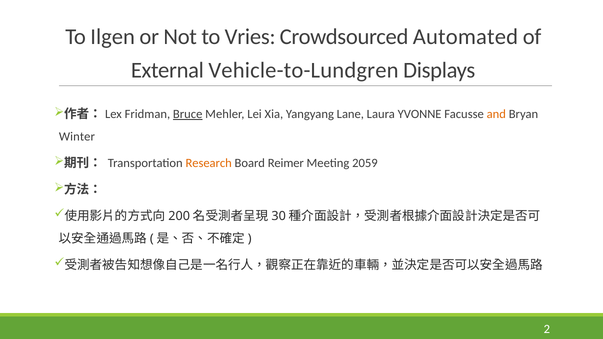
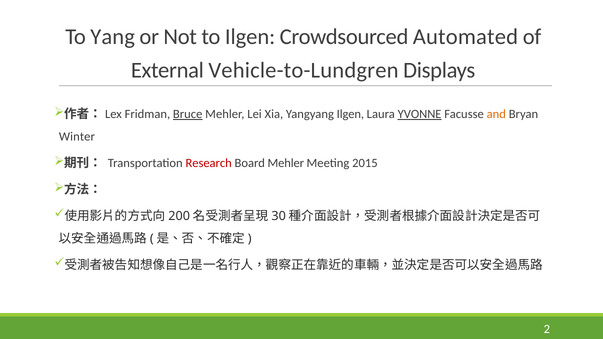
Ilgen: Ilgen -> Yang
to Vries: Vries -> Ilgen
Yangyang Lane: Lane -> Ilgen
YVONNE underline: none -> present
Research colour: orange -> red
Board Reimer: Reimer -> Mehler
2059: 2059 -> 2015
